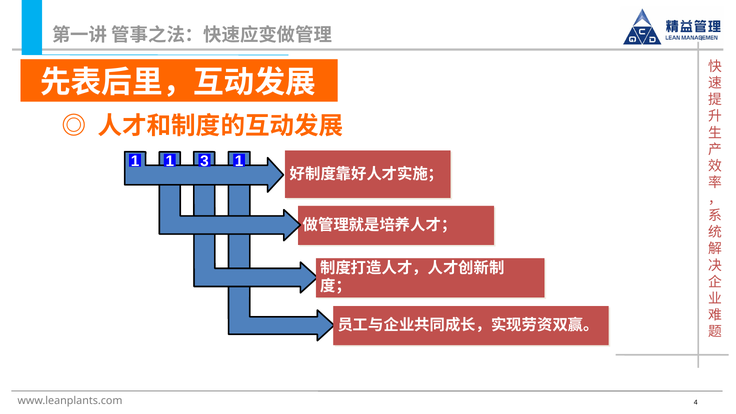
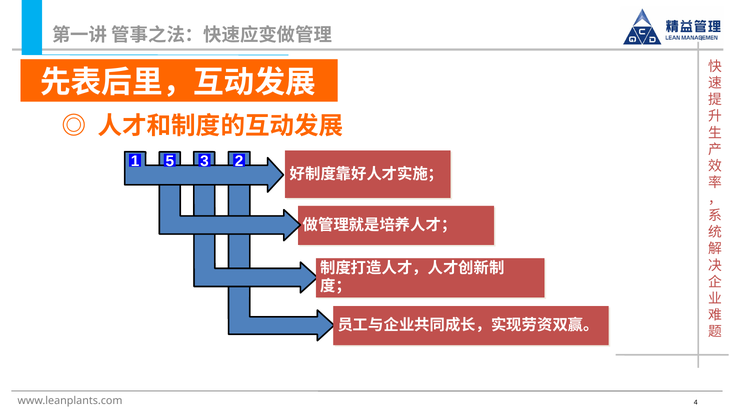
1 1: 1 -> 5
3 1: 1 -> 2
